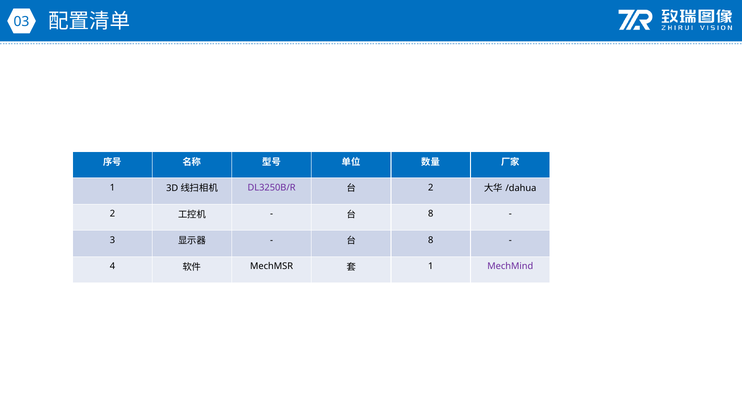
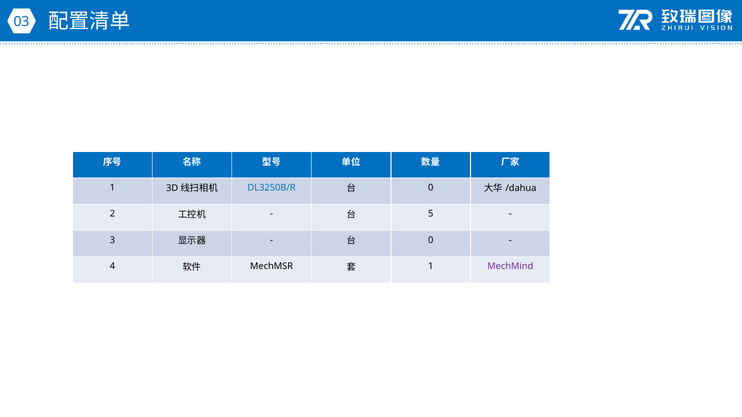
DL3250B/R colour: purple -> blue
2 at (431, 188): 2 -> 0
8 at (431, 214): 8 -> 5
8 at (431, 240): 8 -> 0
